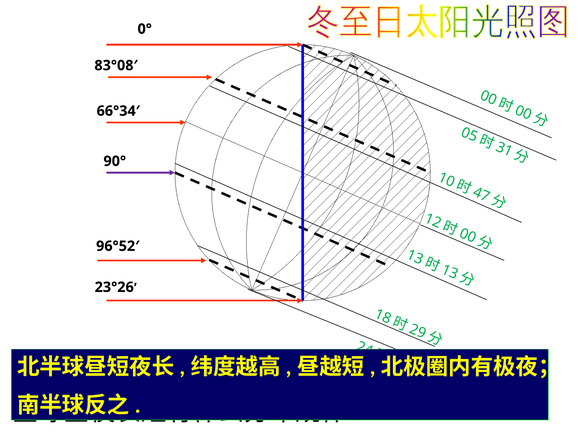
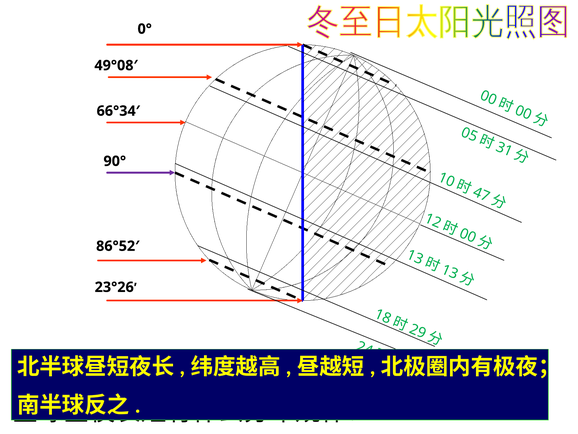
83°08′: 83°08′ -> 49°08′
96°52′: 96°52′ -> 86°52′
